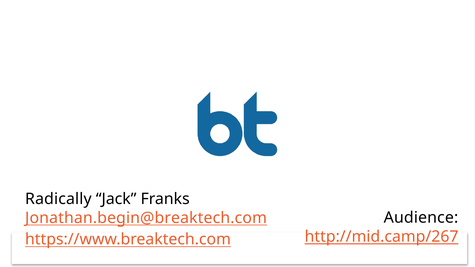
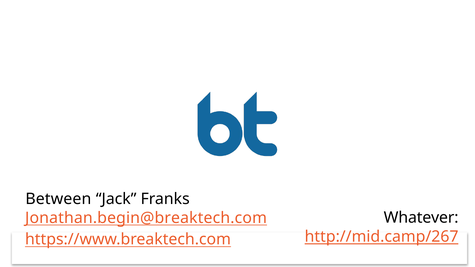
Radically: Radically -> Between
Audience: Audience -> Whatever
